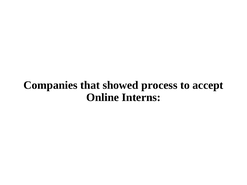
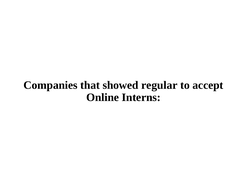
process: process -> regular
